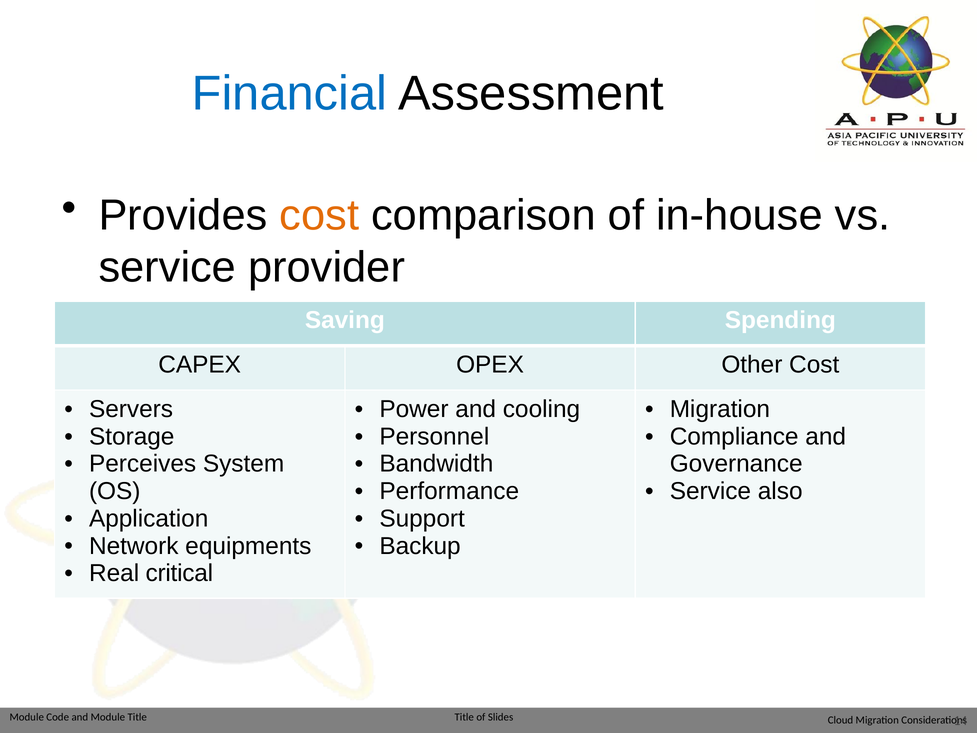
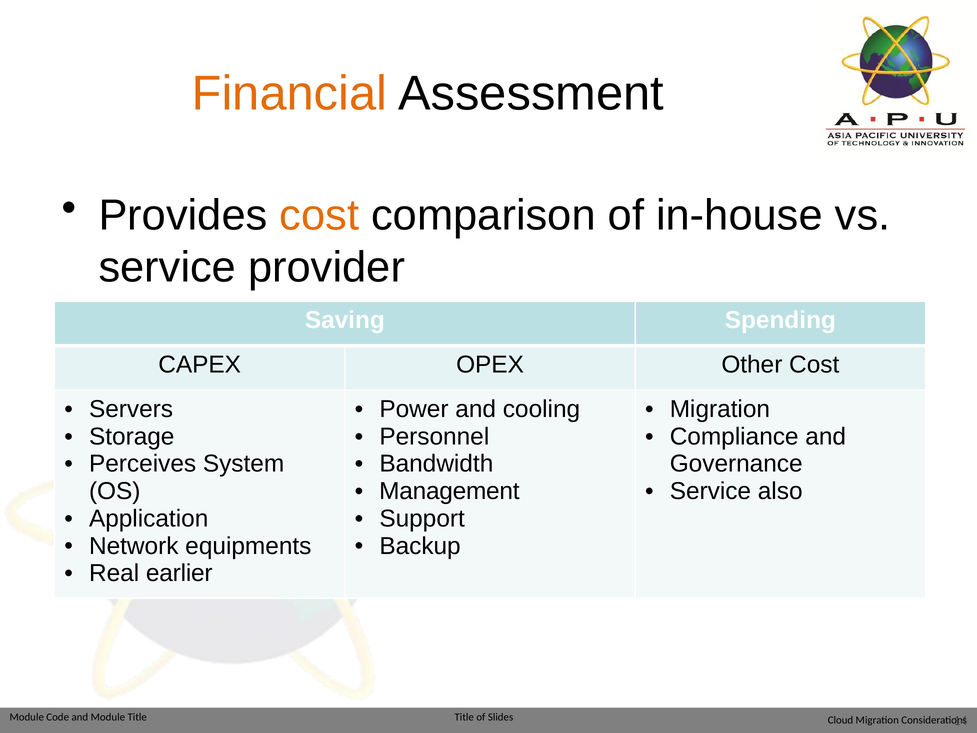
Financial colour: blue -> orange
Performance: Performance -> Management
critical: critical -> earlier
